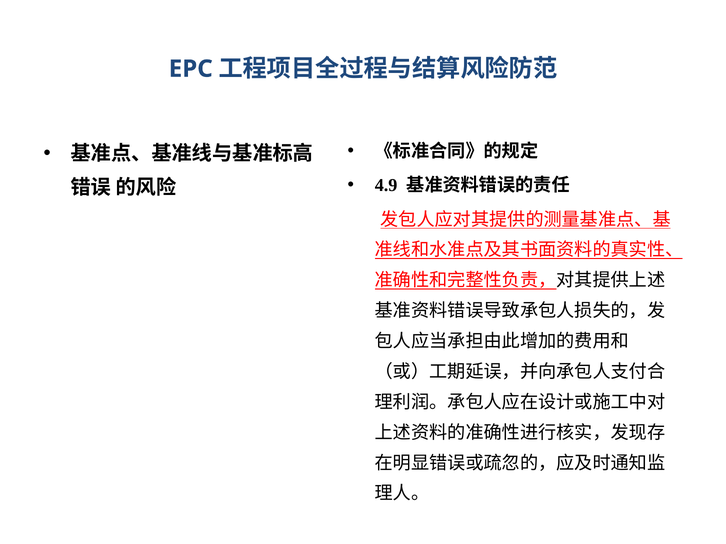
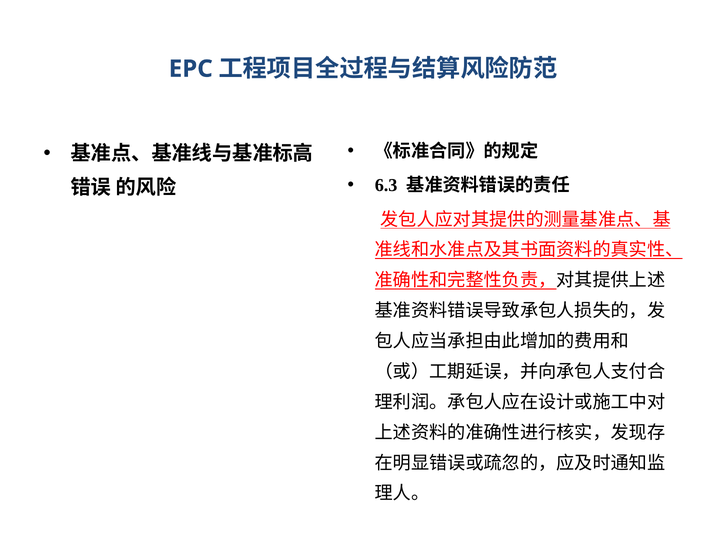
4.9: 4.9 -> 6.3
